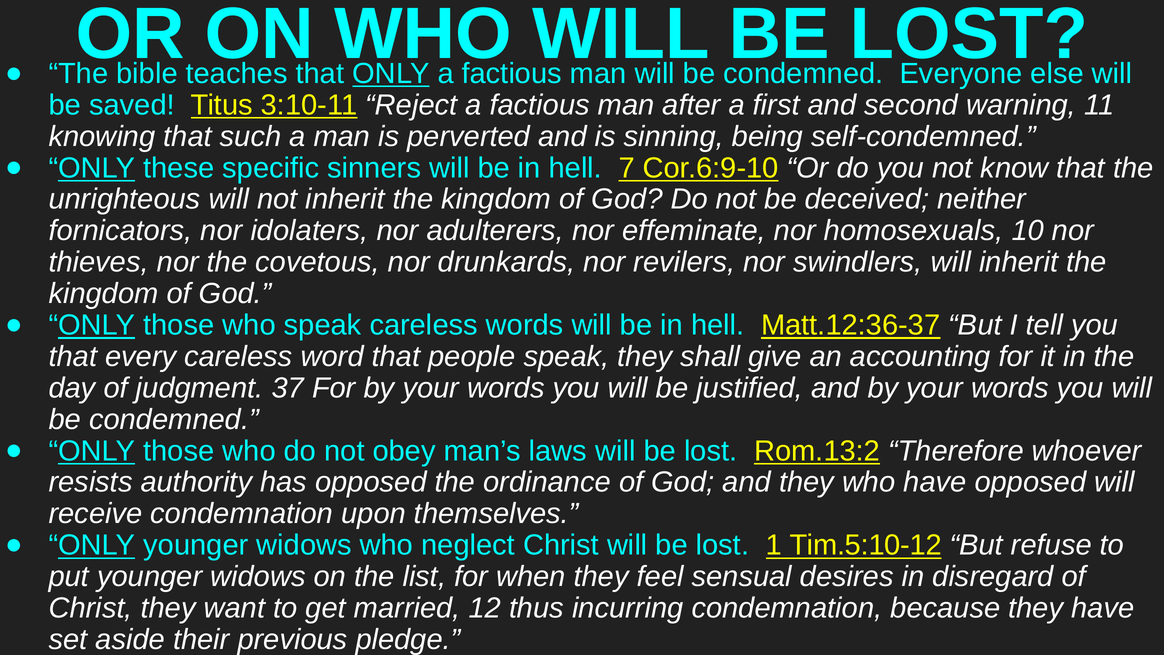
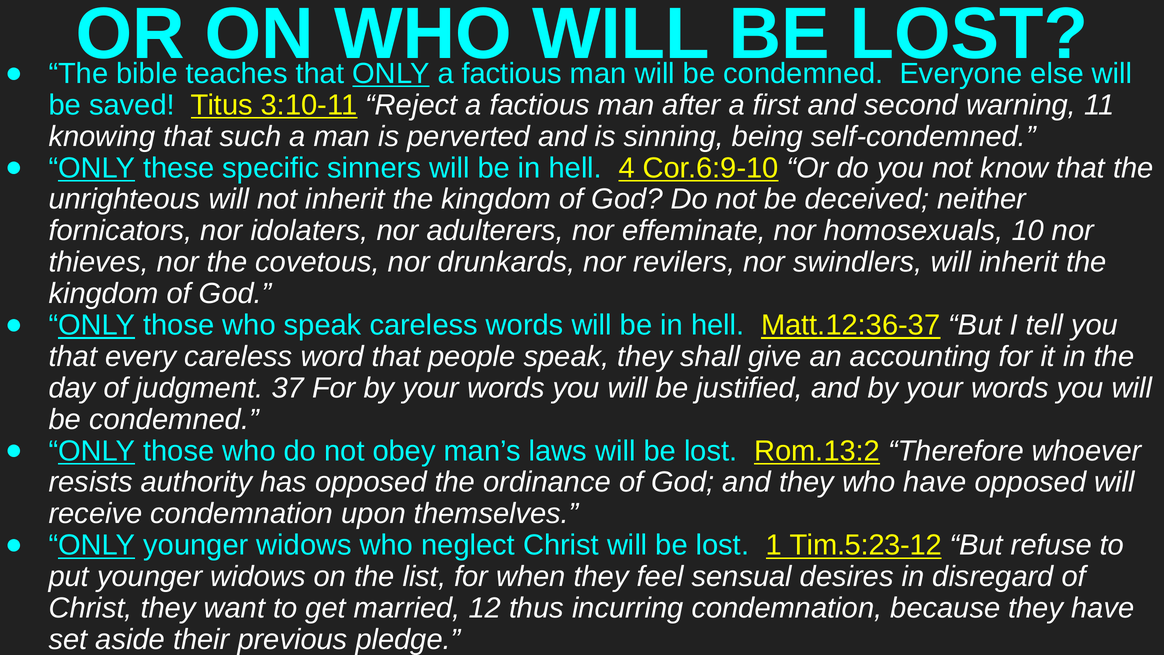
7: 7 -> 4
Tim.5:10-12: Tim.5:10-12 -> Tim.5:23-12
